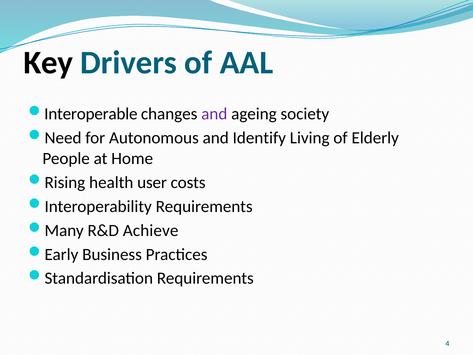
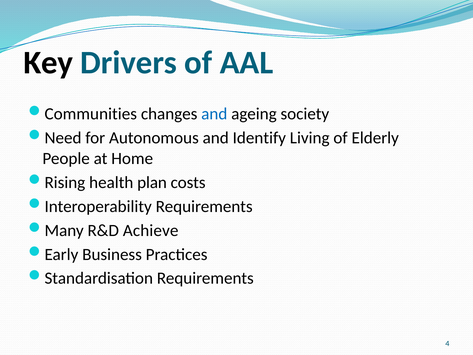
Interoperable: Interoperable -> Communities
and at (214, 114) colour: purple -> blue
user: user -> plan
